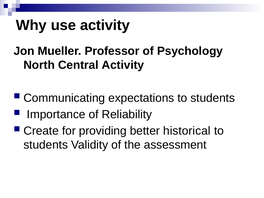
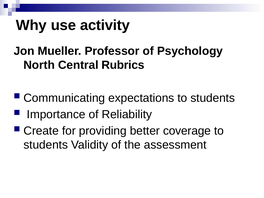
Central Activity: Activity -> Rubrics
historical: historical -> coverage
